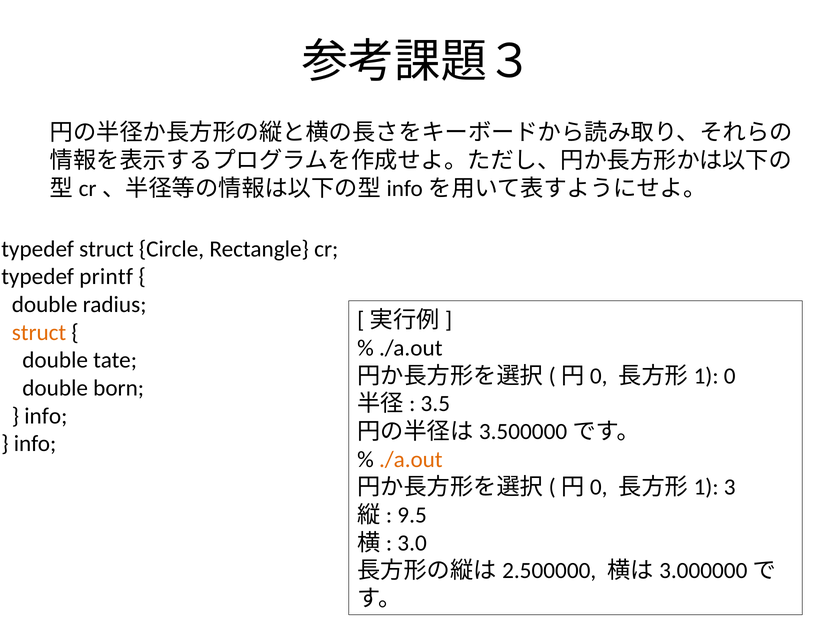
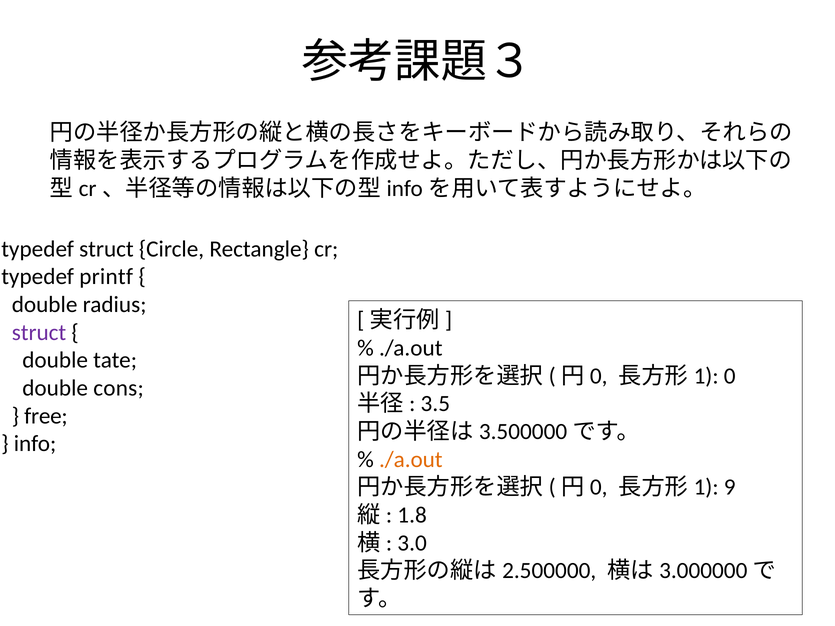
struct at (39, 333) colour: orange -> purple
born: born -> cons
info at (46, 416): info -> free
3: 3 -> 9
9.5: 9.5 -> 1.8
